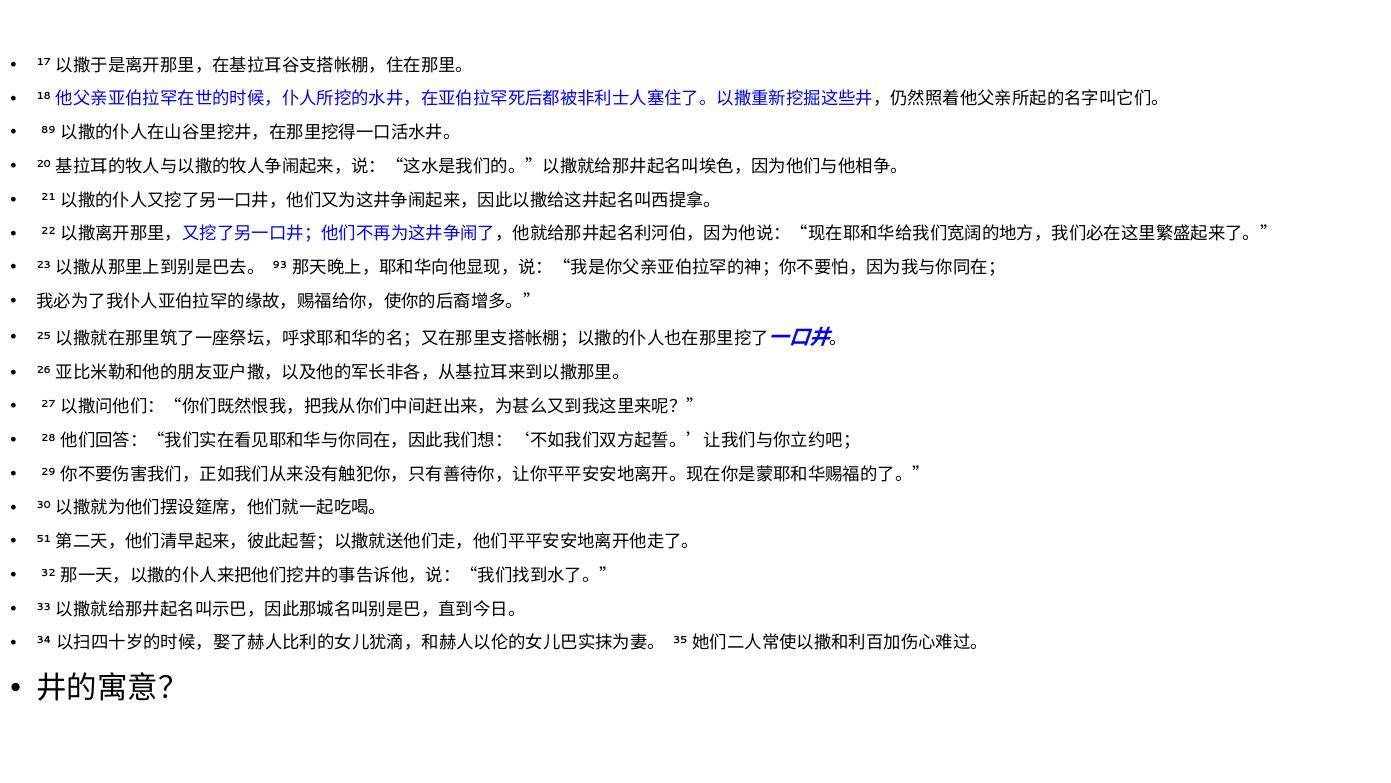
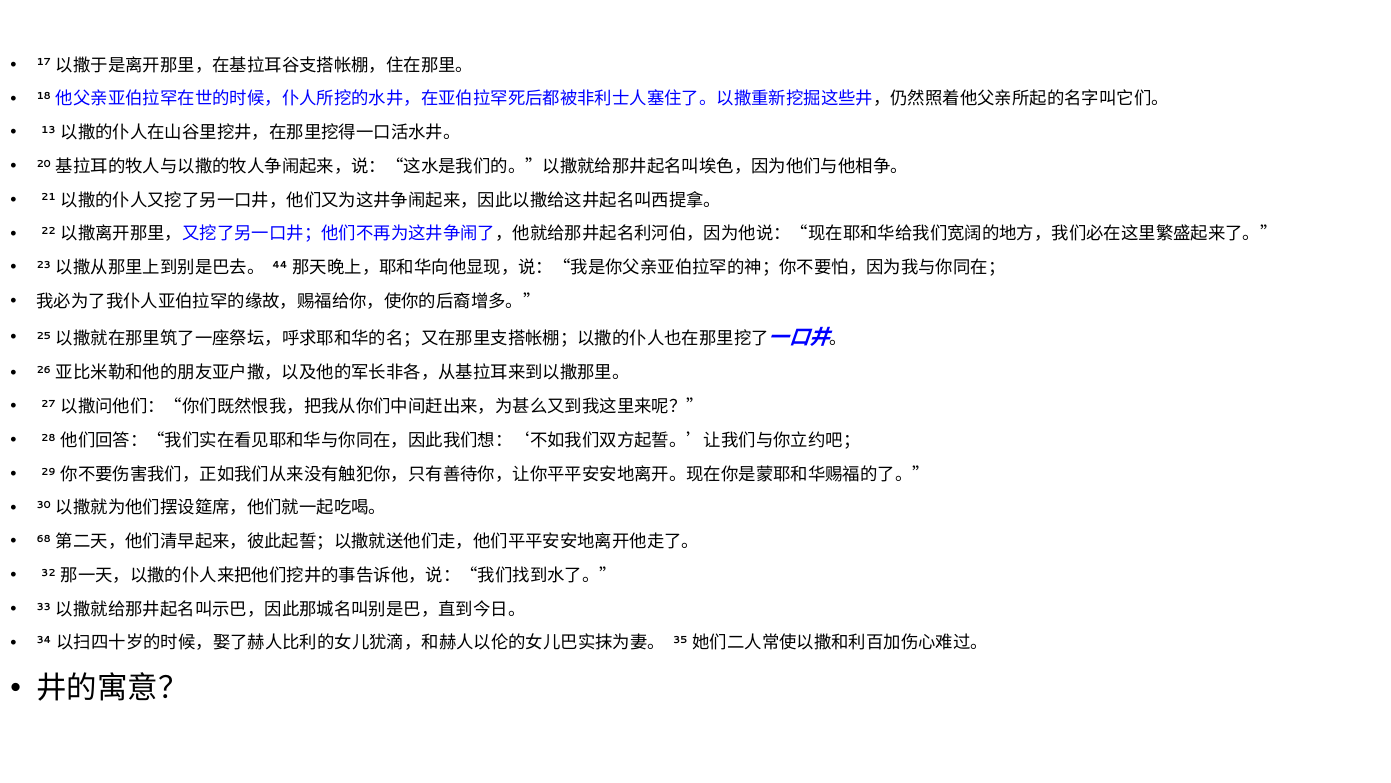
89: 89 -> 13
93: 93 -> 44
51: 51 -> 68
